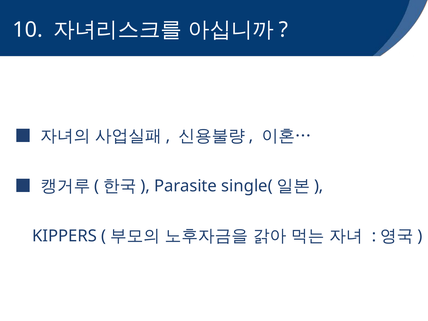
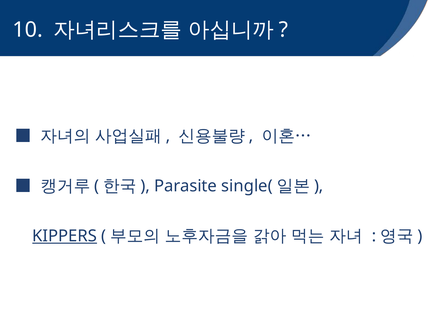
KIPPERS underline: none -> present
